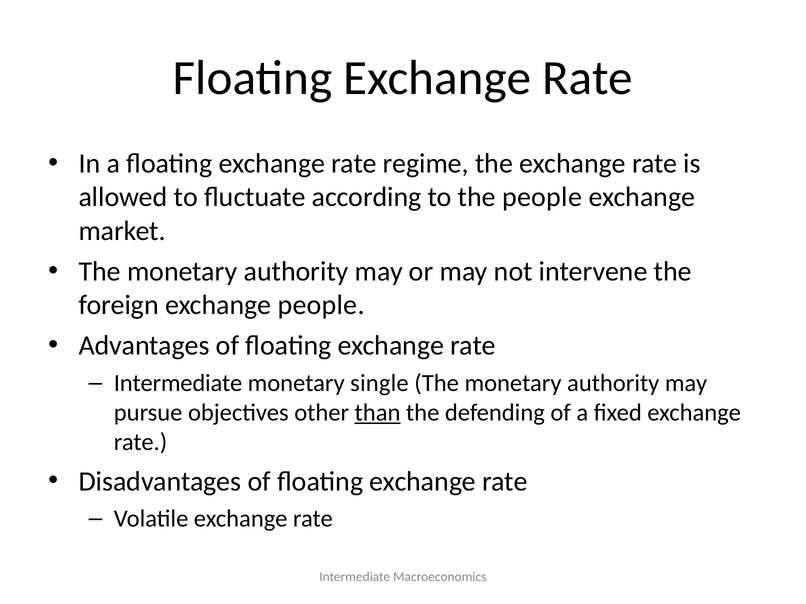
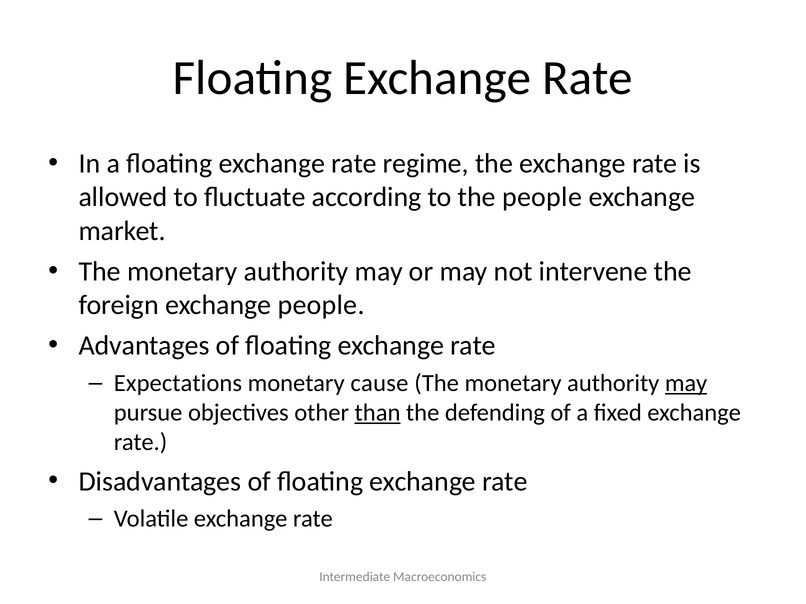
Intermediate at (178, 384): Intermediate -> Expectations
single: single -> cause
may at (686, 384) underline: none -> present
